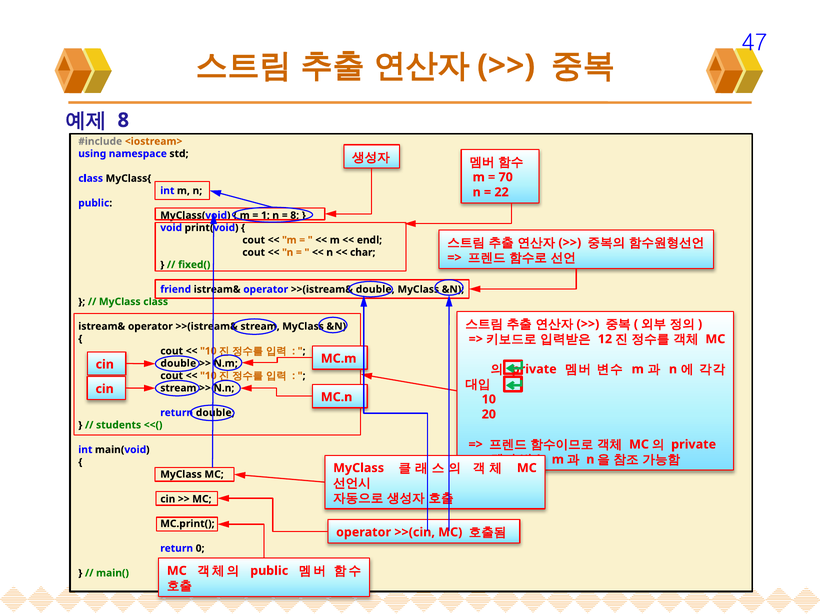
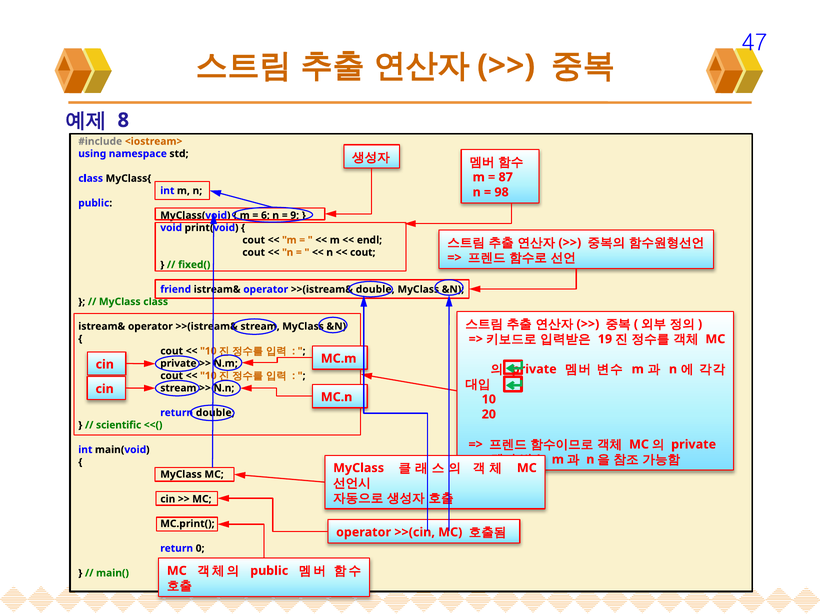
70: 70 -> 87
22: 22 -> 98
1: 1 -> 6
8 at (295, 215): 8 -> 9
char at (363, 252): char -> cout
12: 12 -> 19
double at (178, 363): double -> private
students: students -> scientific
